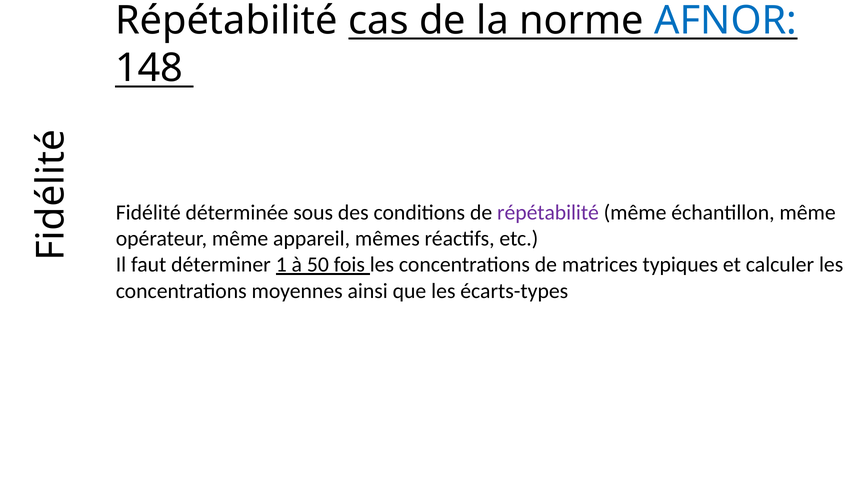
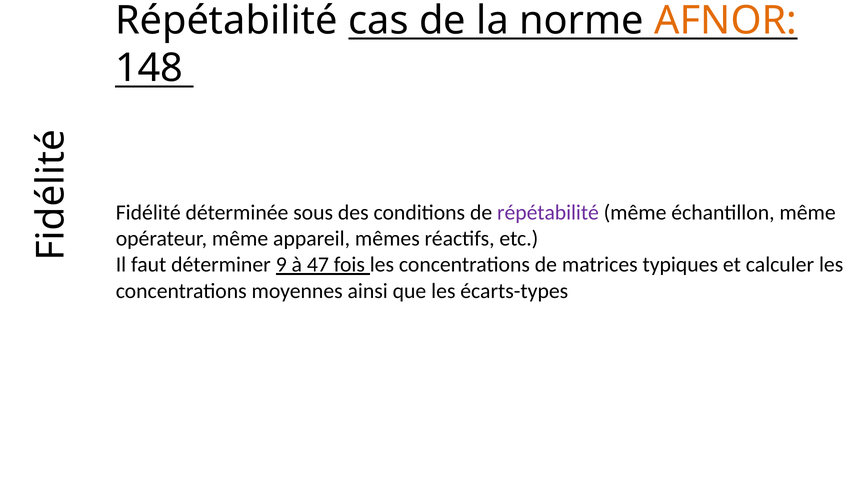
AFNOR colour: blue -> orange
1: 1 -> 9
50: 50 -> 47
